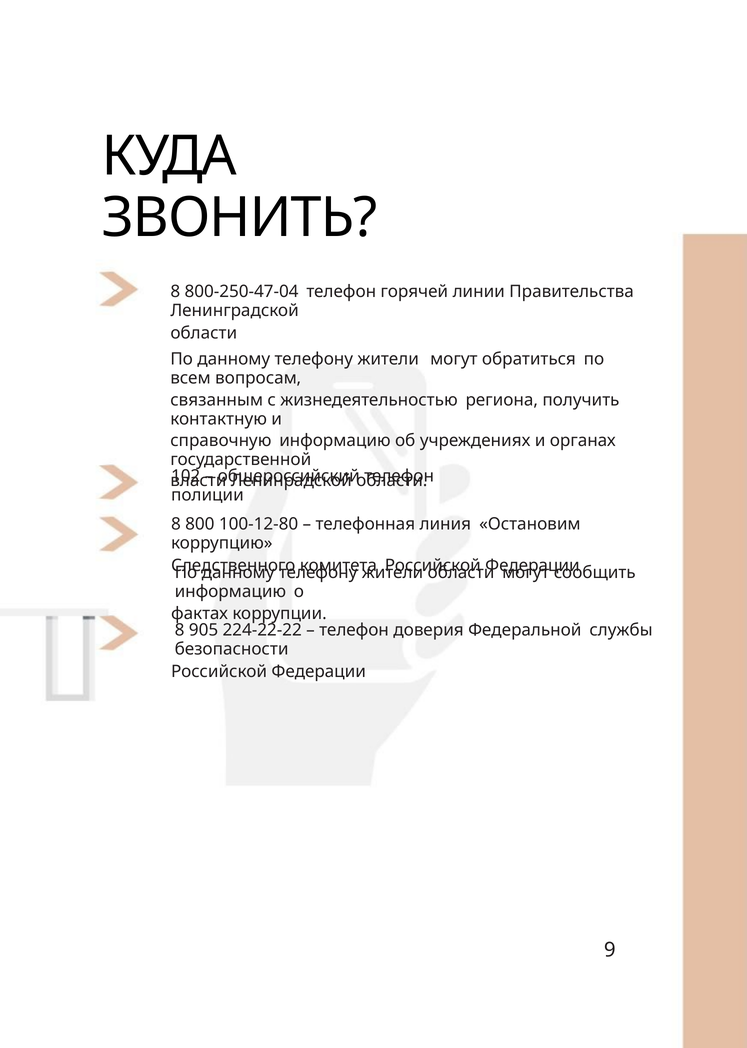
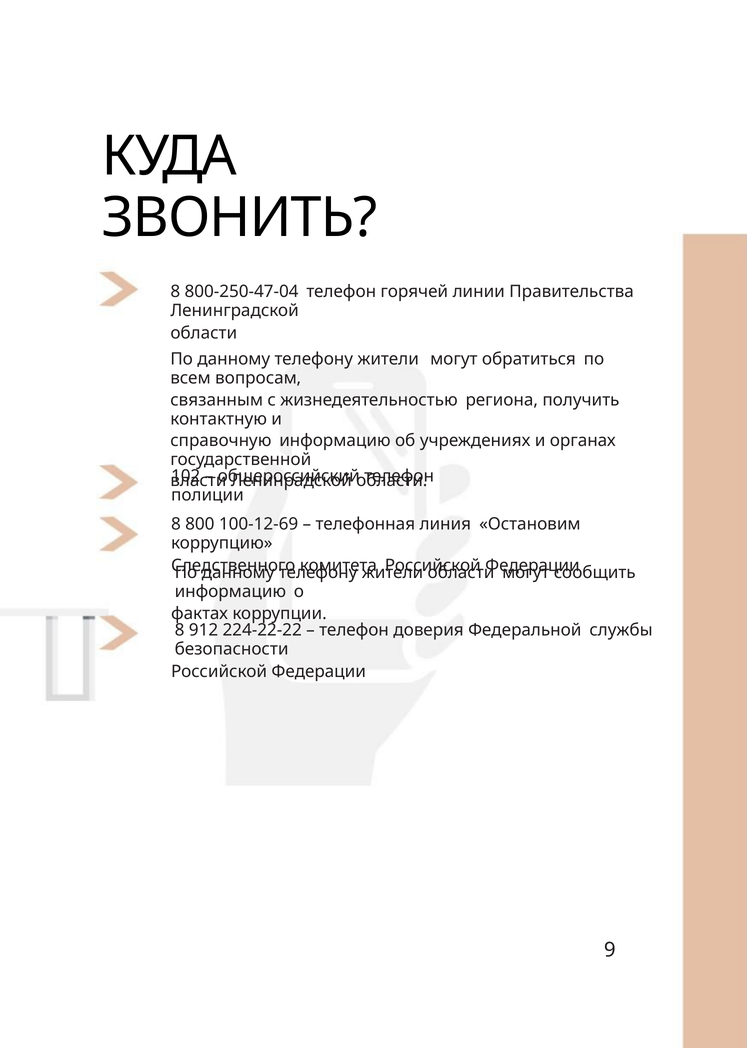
100-12-80: 100-12-80 -> 100-12-69
905: 905 -> 912
